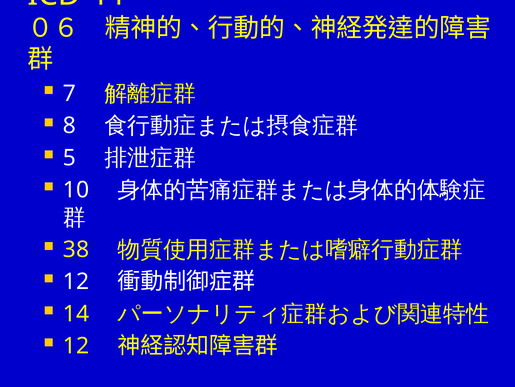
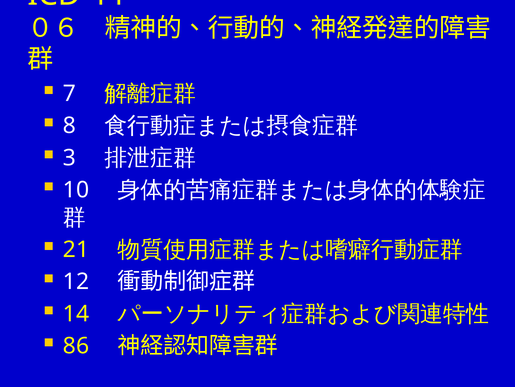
5: 5 -> 3
38: 38 -> 21
12 at (76, 345): 12 -> 86
